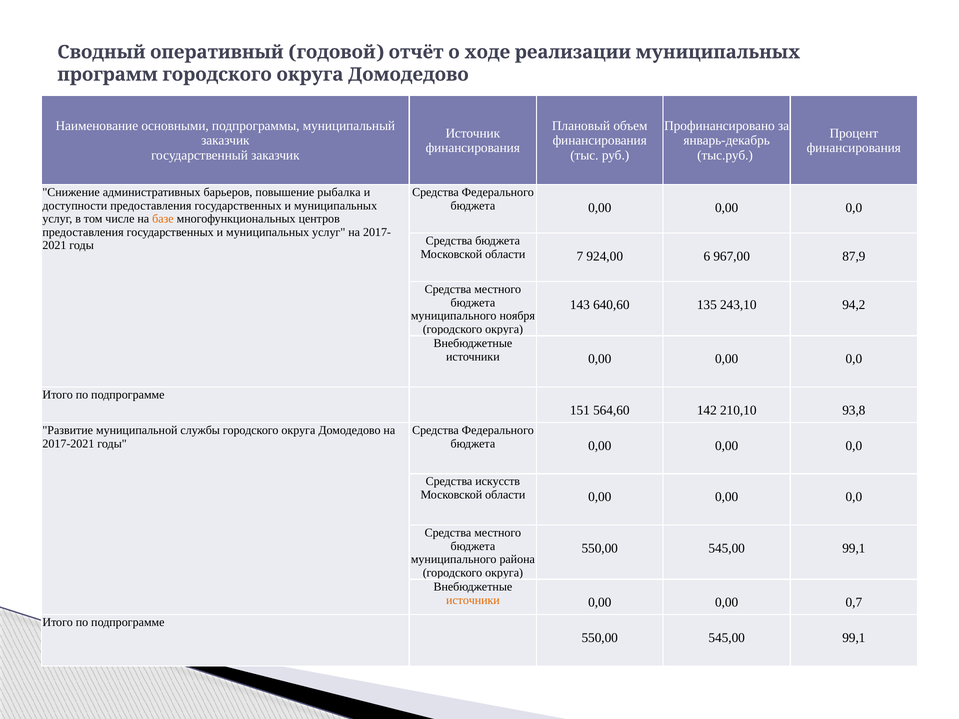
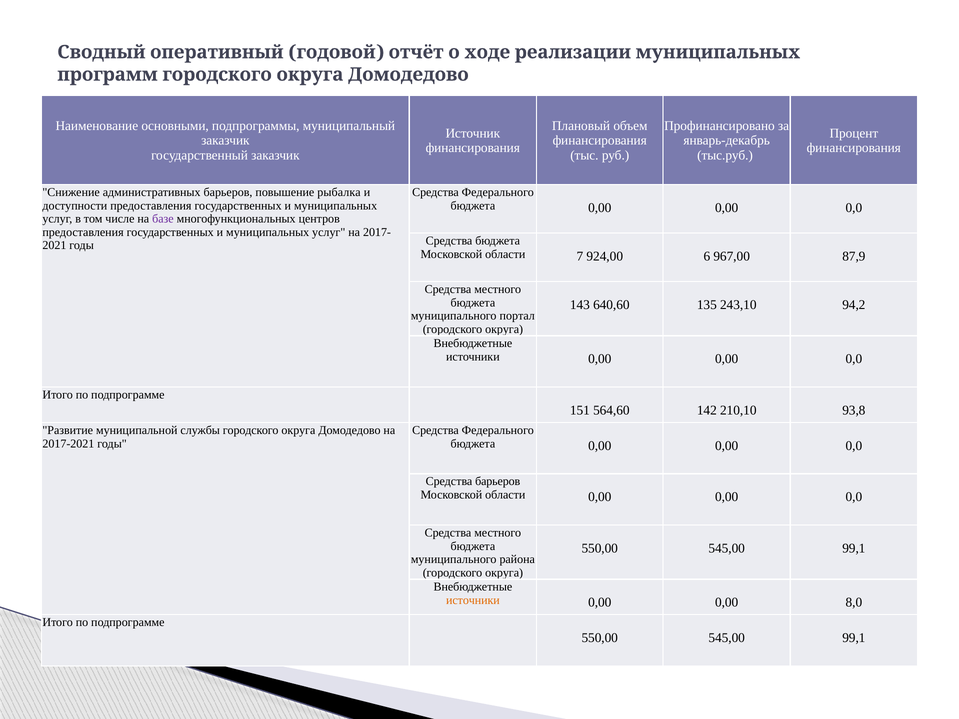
базе colour: orange -> purple
ноября: ноября -> портал
Средства искусств: искусств -> барьеров
0,7: 0,7 -> 8,0
